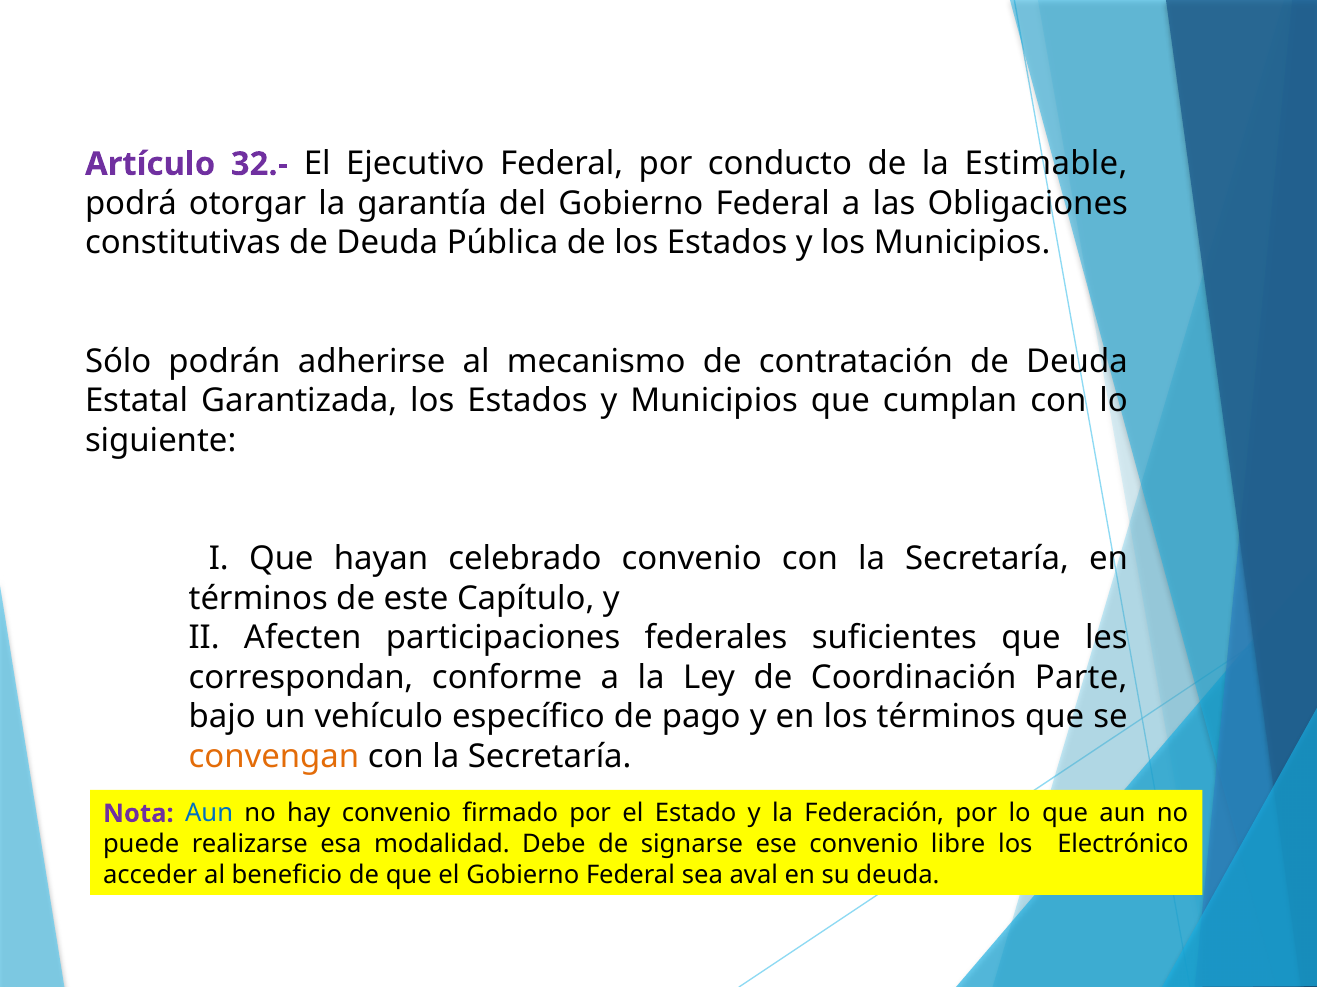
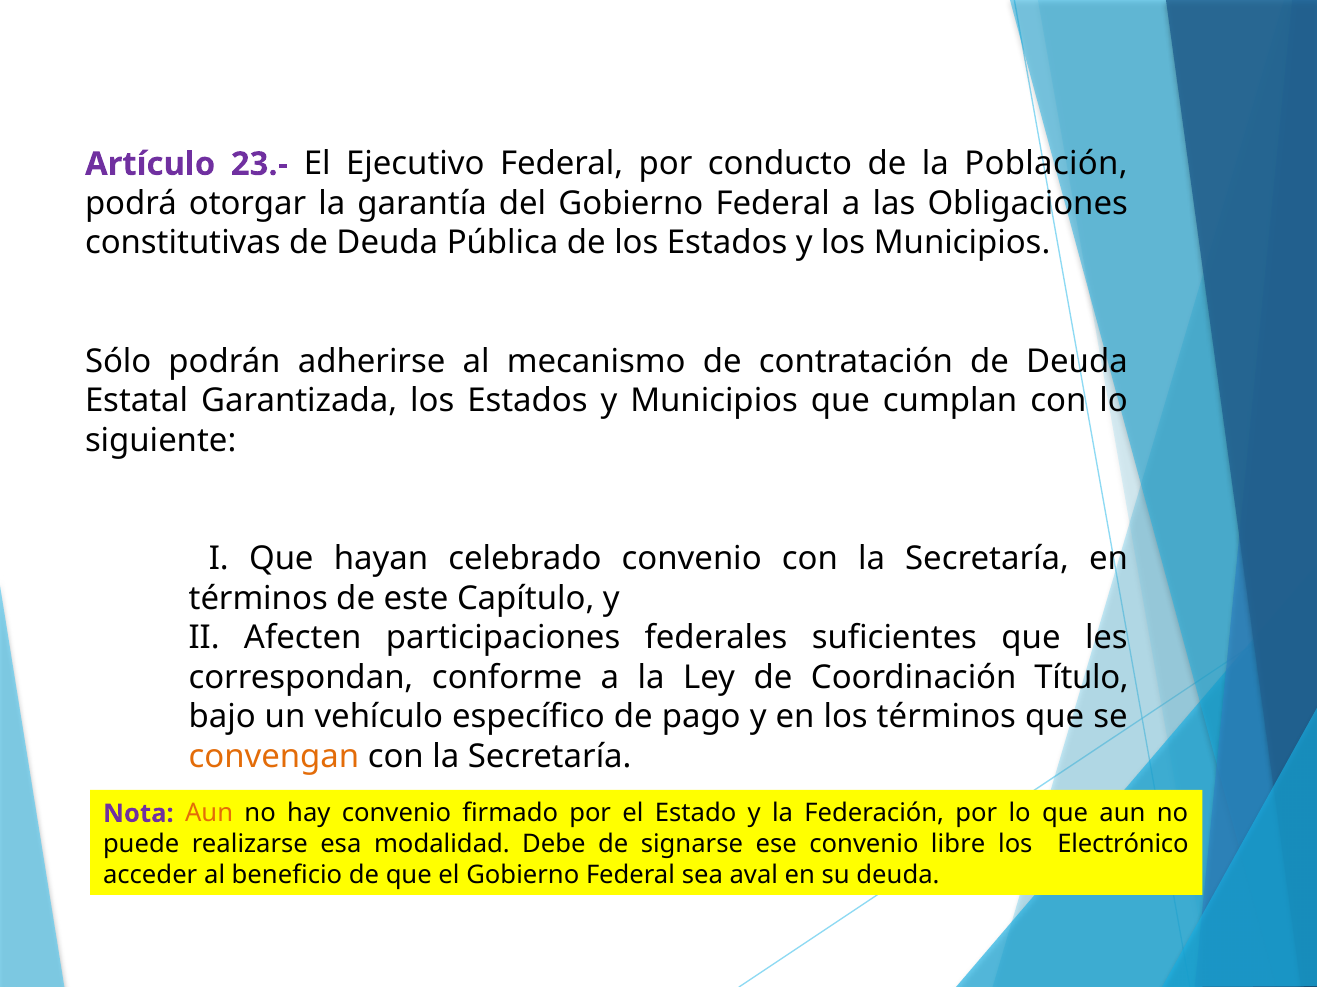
32.-: 32.- -> 23.-
Estimable: Estimable -> Población
Parte: Parte -> Título
Aun at (209, 814) colour: blue -> orange
